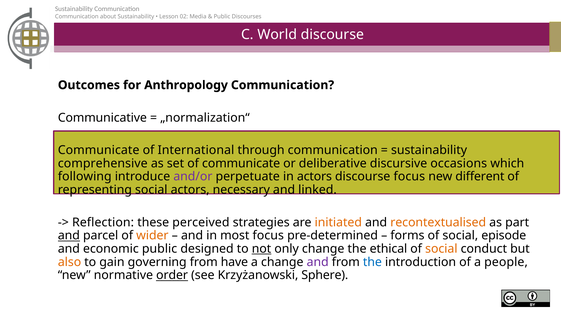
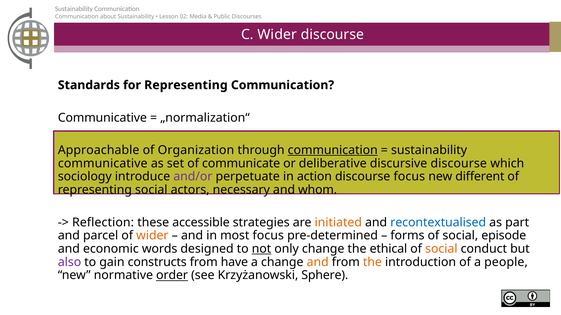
C World: World -> Wider
Outcomes: Outcomes -> Standards
for Anthropology: Anthropology -> Representing
Communicate at (99, 150): Communicate -> Approachable
International: International -> Organization
communication at (333, 150) underline: none -> present
comprehensive at (103, 164): comprehensive -> communicative
discursive occasions: occasions -> discourse
following: following -> sociology
in actors: actors -> action
linked: linked -> whom
perceived: perceived -> accessible
recontextualised colour: orange -> blue
and at (69, 236) underline: present -> none
economic public: public -> words
also colour: orange -> purple
governing: governing -> constructs
and at (318, 263) colour: purple -> orange
the at (372, 263) colour: blue -> orange
